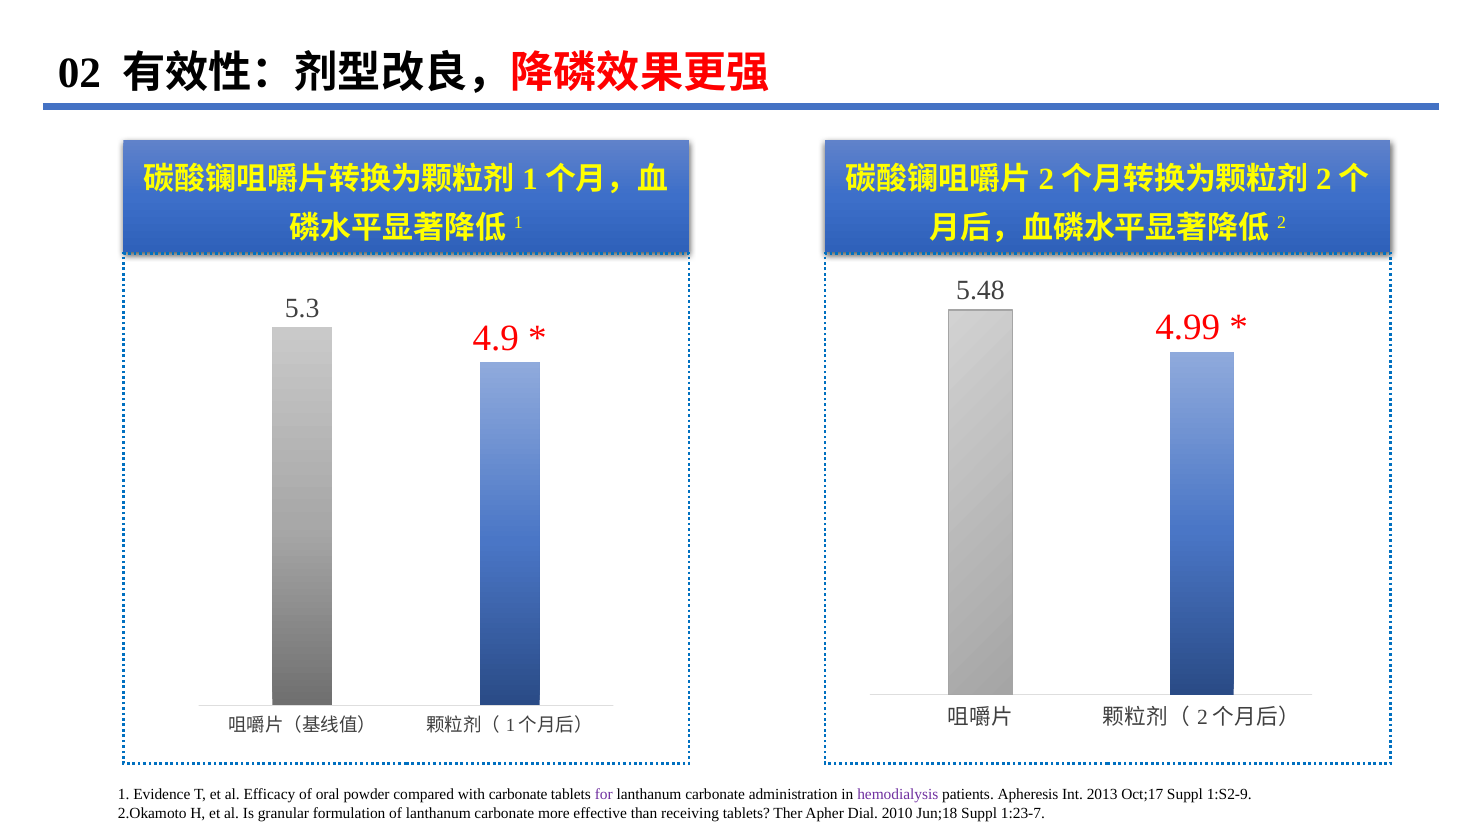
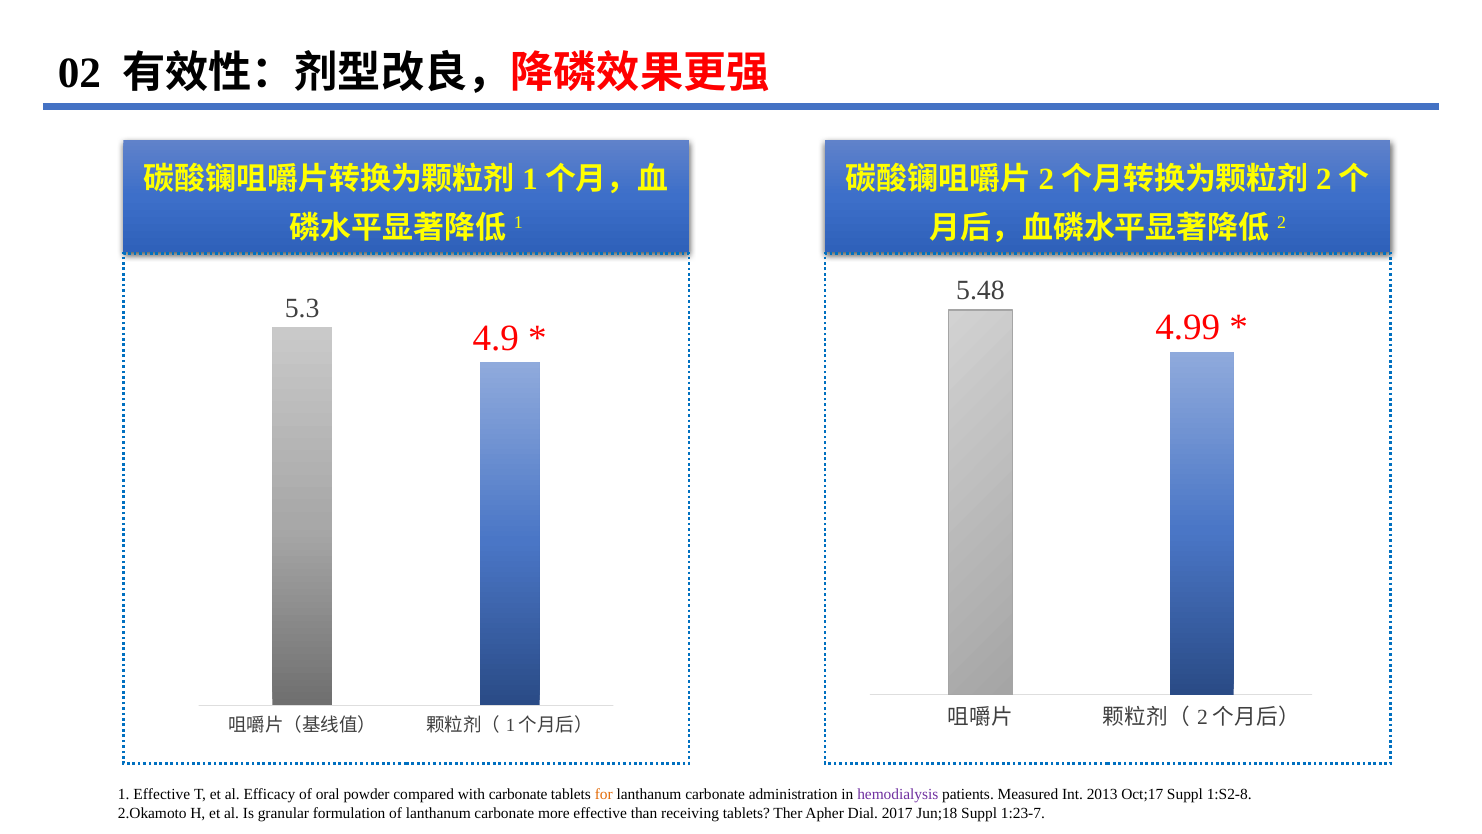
1 Evidence: Evidence -> Effective
for colour: purple -> orange
Apheresis: Apheresis -> Measured
1:S2-9: 1:S2-9 -> 1:S2-8
2010: 2010 -> 2017
